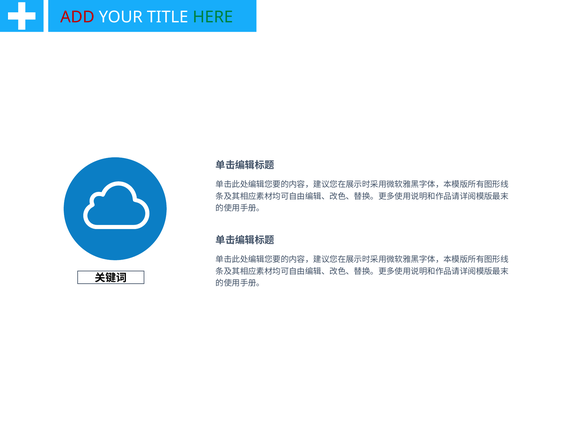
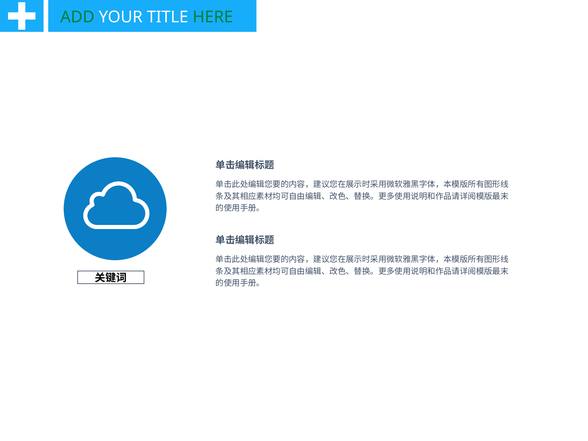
ADD colour: red -> green
